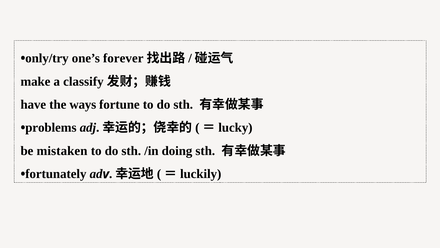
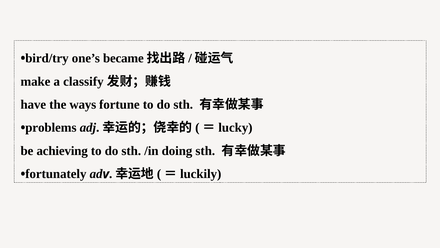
only/try: only/try -> bird/try
forever: forever -> became
mistaken: mistaken -> achieving
